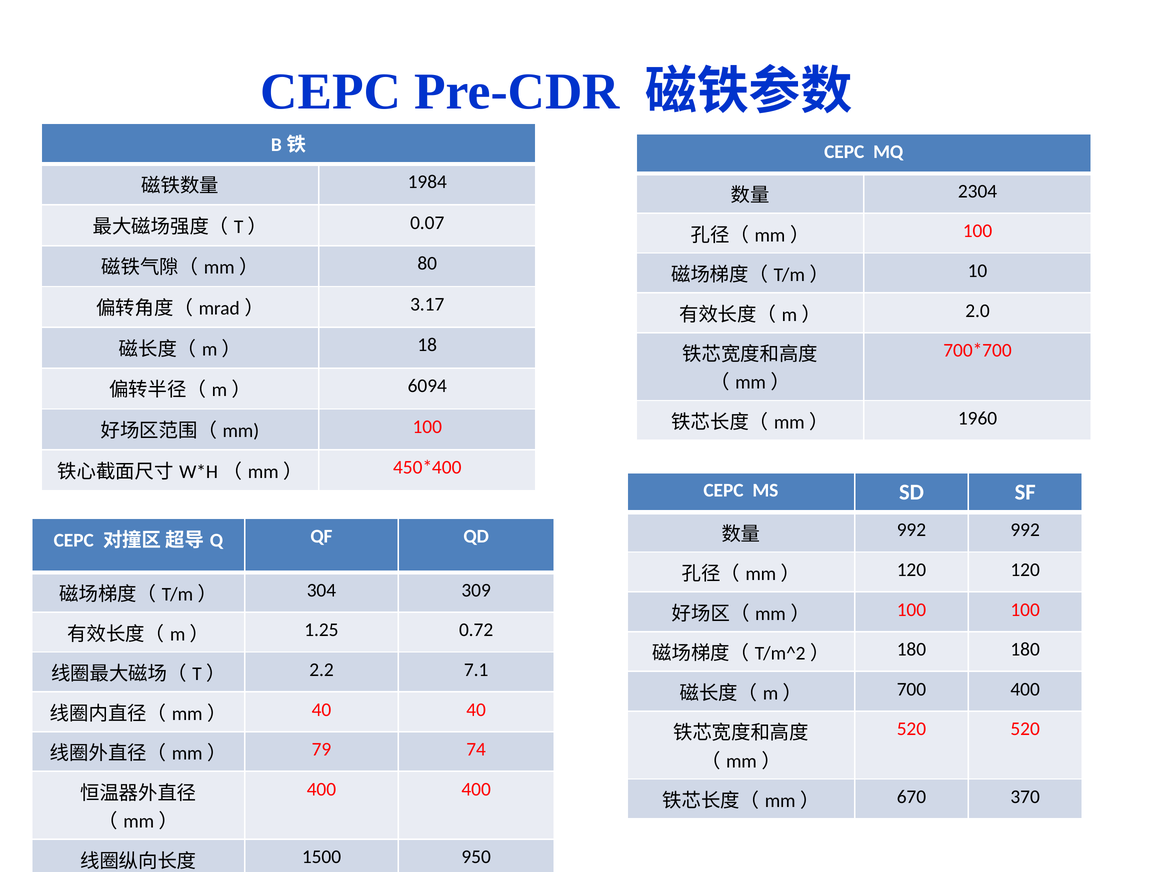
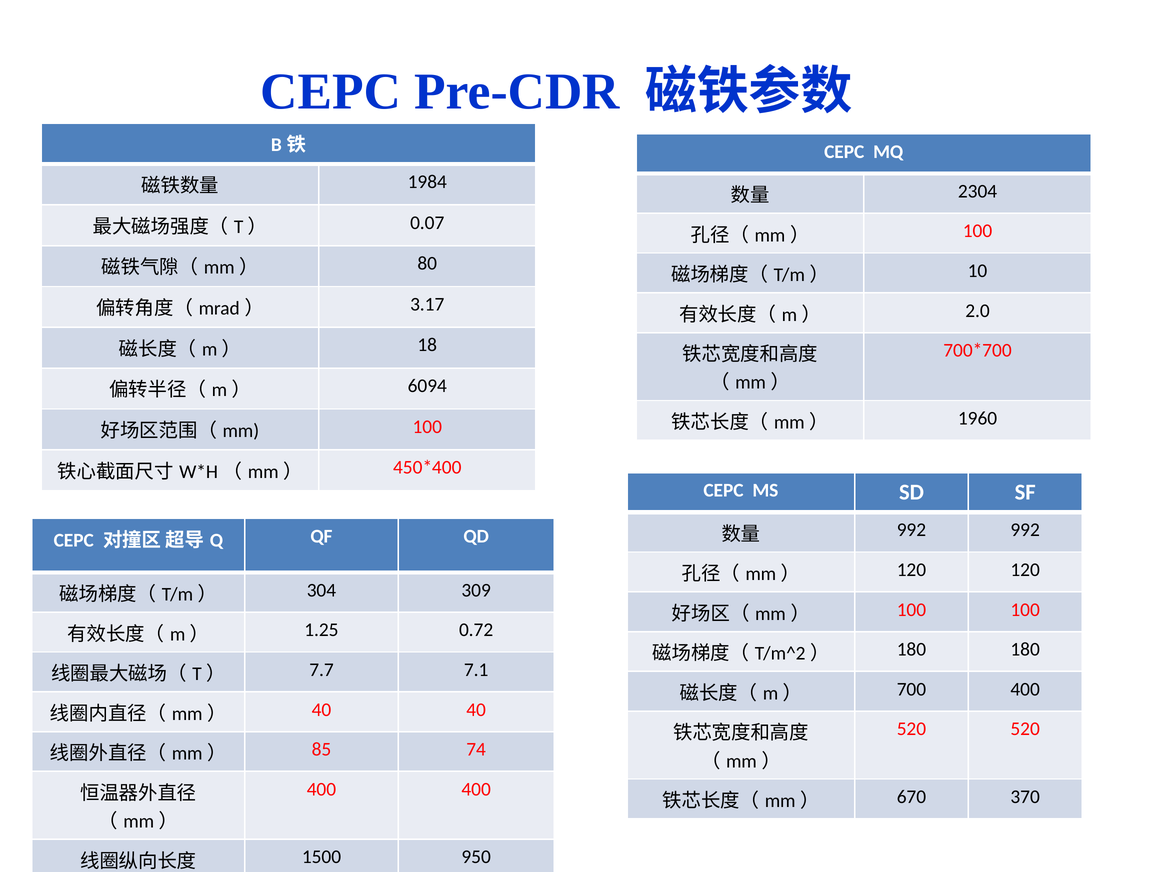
2.2: 2.2 -> 7.7
79: 79 -> 85
